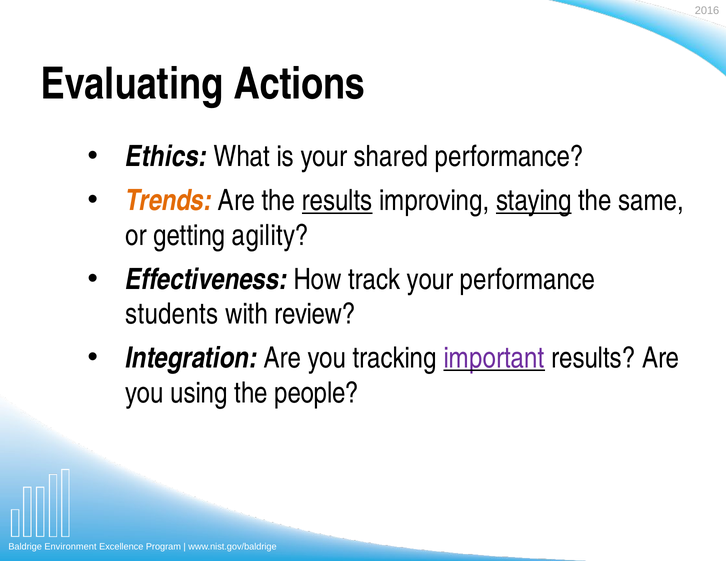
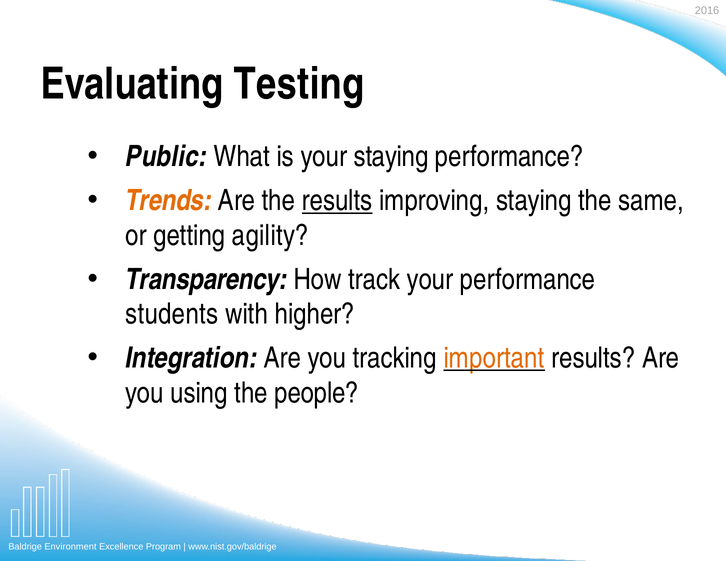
Actions: Actions -> Testing
Ethics: Ethics -> Public
your shared: shared -> staying
staying at (534, 201) underline: present -> none
Effectiveness: Effectiveness -> Transparency
review: review -> higher
important colour: purple -> orange
